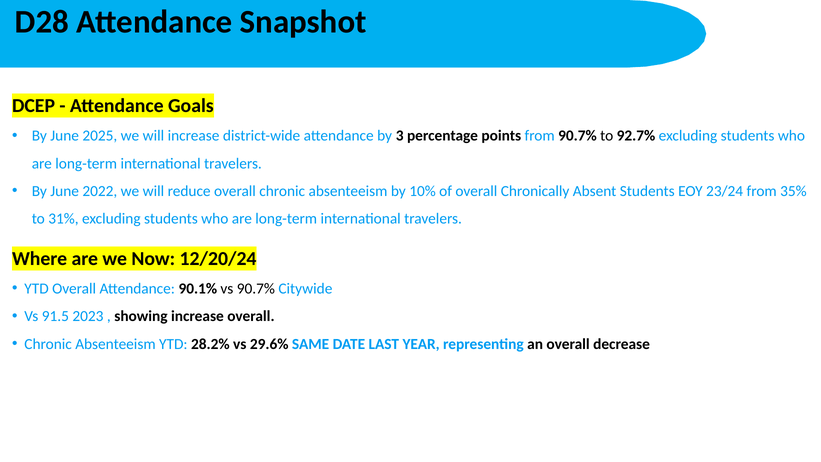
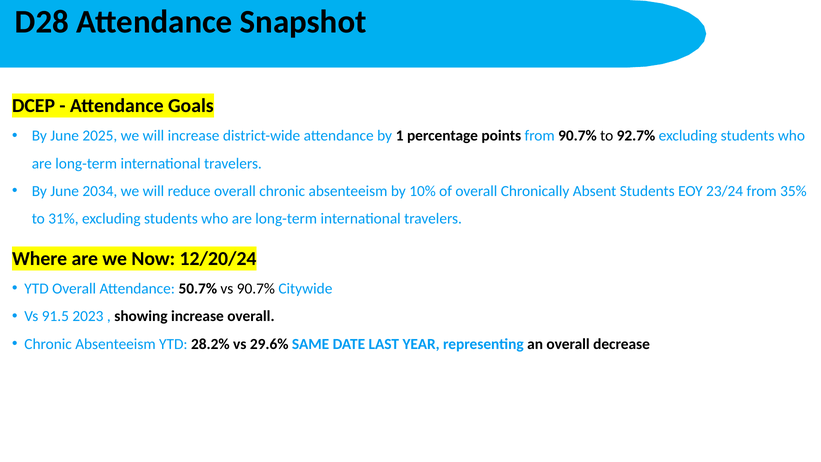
3: 3 -> 1
2022: 2022 -> 2034
90.1%: 90.1% -> 50.7%
